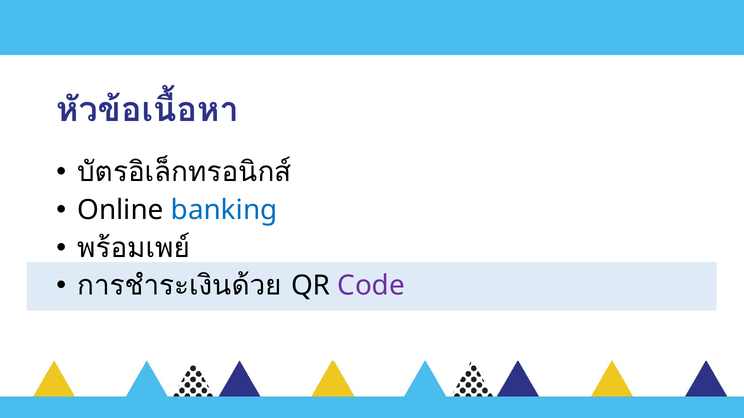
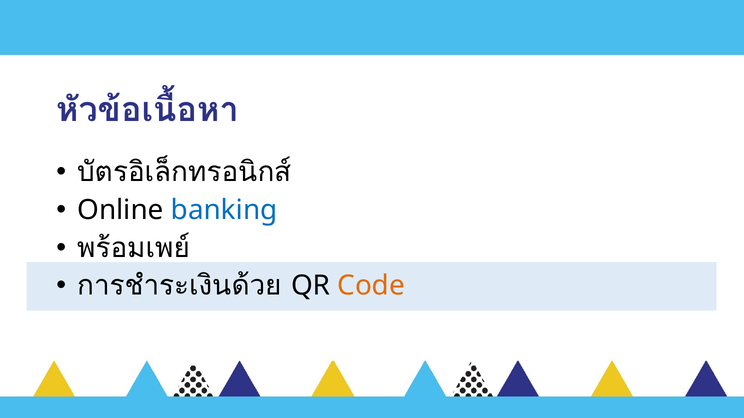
Code colour: purple -> orange
